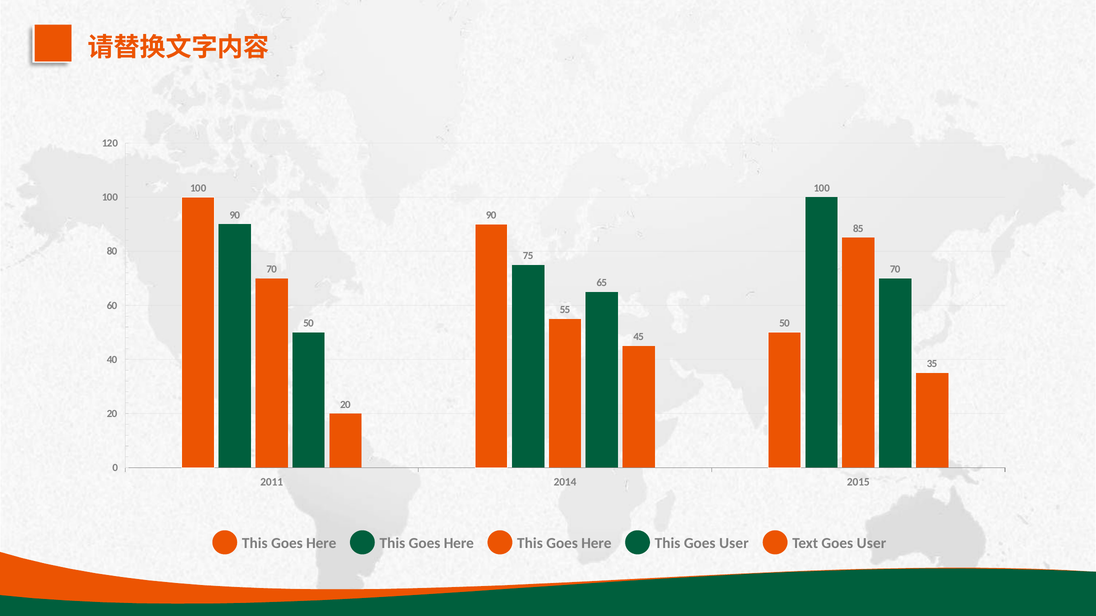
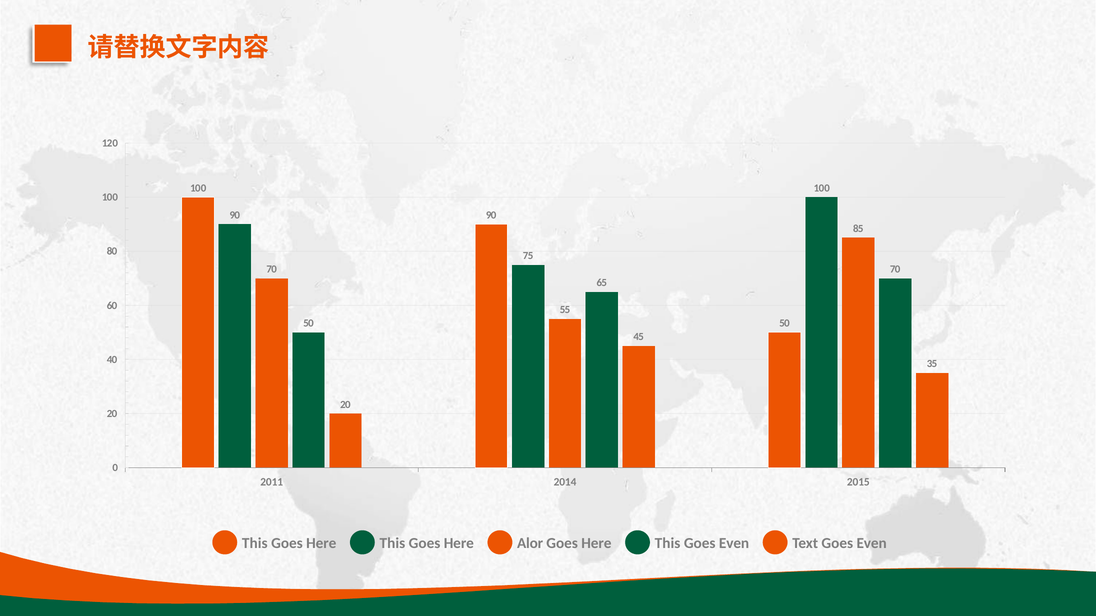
This at (530, 544): This -> Alor
User at (734, 544): User -> Even
Text Goes User: User -> Even
